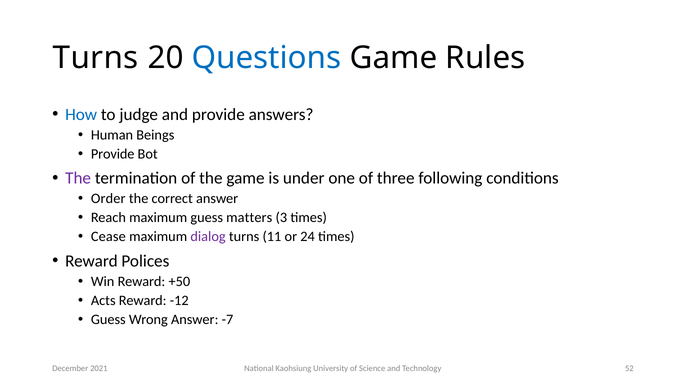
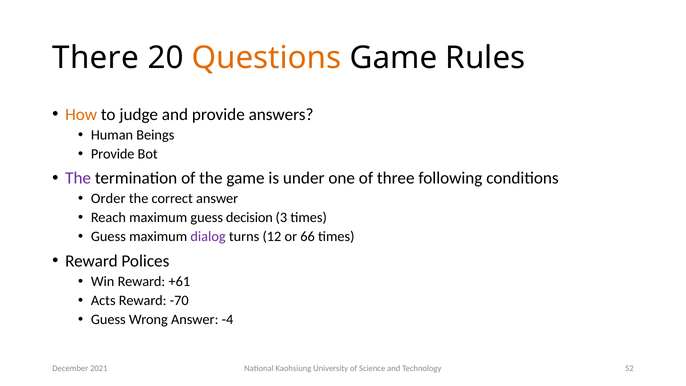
Turns at (96, 58): Turns -> There
Questions colour: blue -> orange
How colour: blue -> orange
matters: matters -> decision
Cease at (108, 237): Cease -> Guess
11: 11 -> 12
24: 24 -> 66
+50: +50 -> +61
-12: -12 -> -70
-7: -7 -> -4
